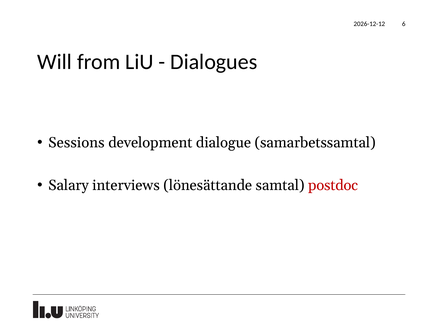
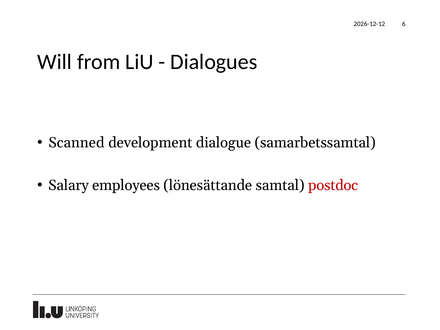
Sessions: Sessions -> Scanned
interviews: interviews -> employees
